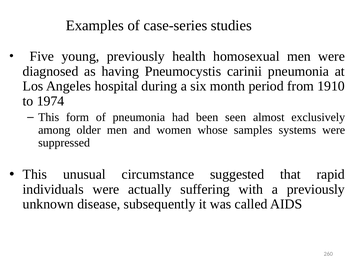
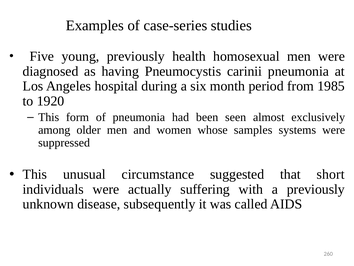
1910: 1910 -> 1985
1974: 1974 -> 1920
rapid: rapid -> short
